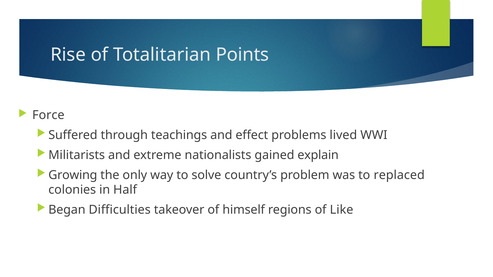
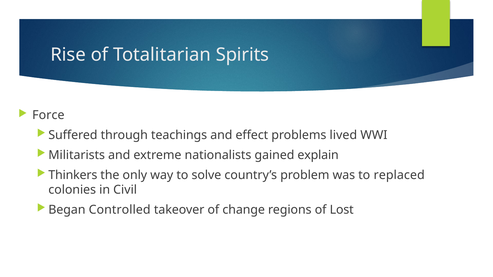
Points: Points -> Spirits
Growing: Growing -> Thinkers
Half: Half -> Civil
Difficulties: Difficulties -> Controlled
himself: himself -> change
Like: Like -> Lost
